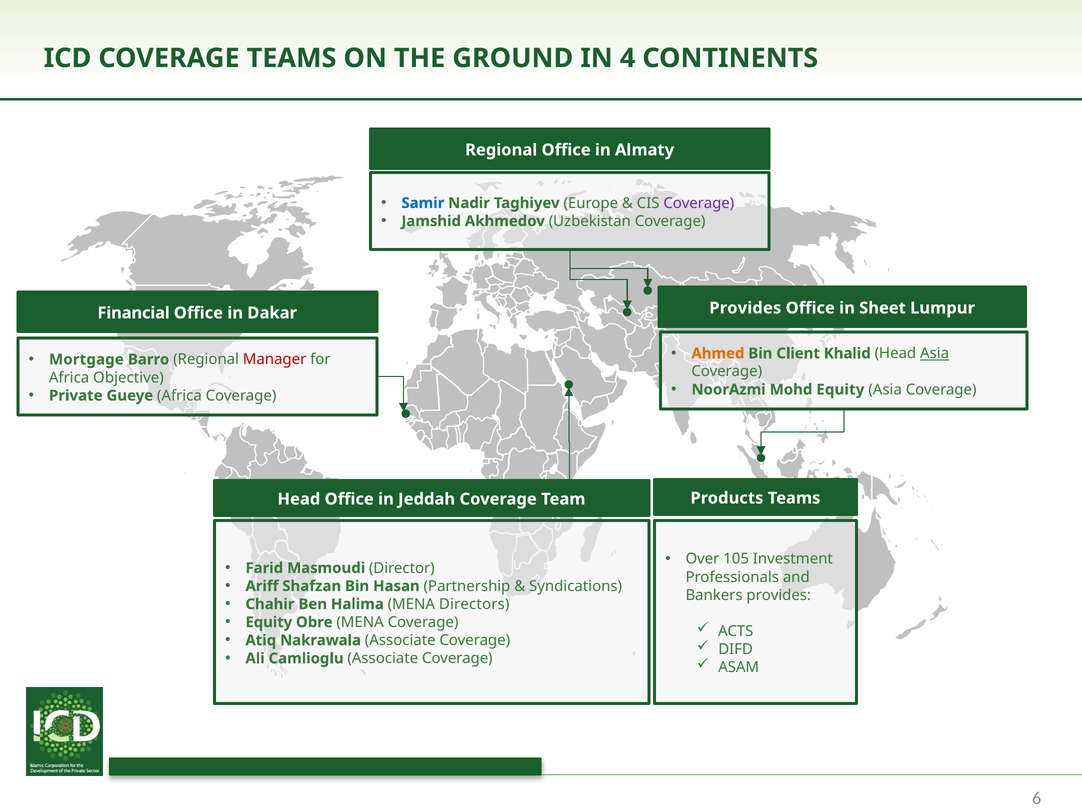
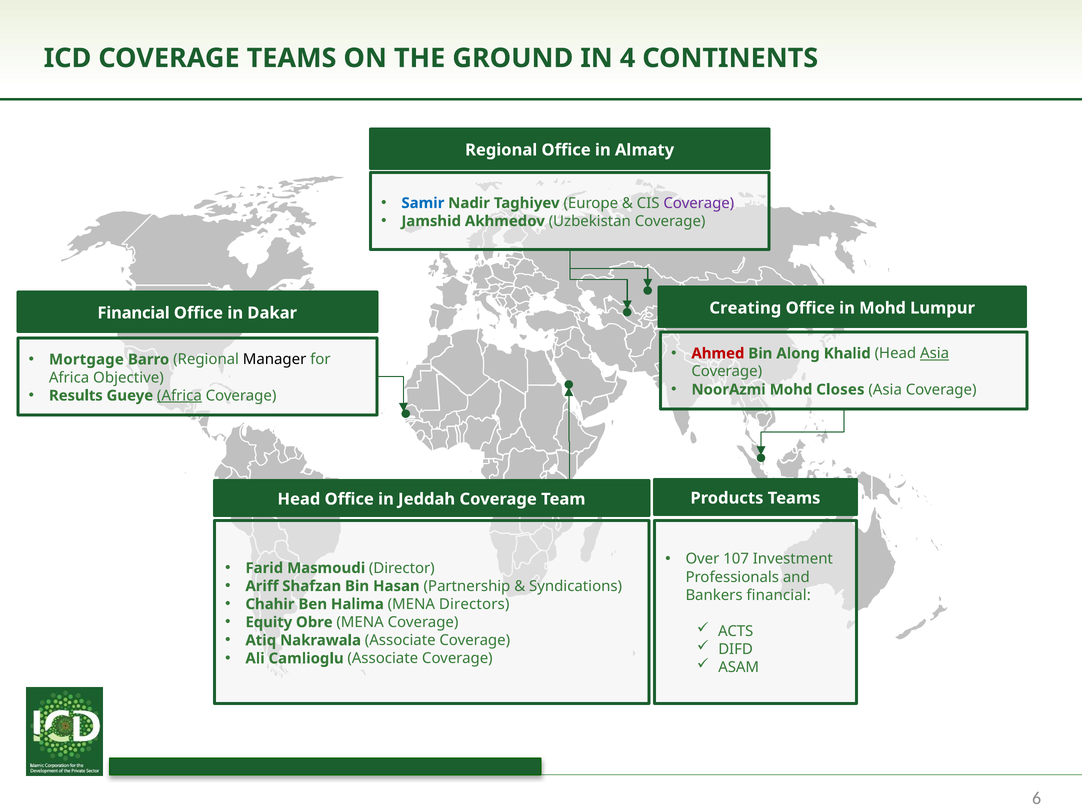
Provides at (745, 308): Provides -> Creating
in Sheet: Sheet -> Mohd
Ahmed colour: orange -> red
Client: Client -> Along
Manager colour: red -> black
Mohd Equity: Equity -> Closes
Private: Private -> Results
Africa at (179, 395) underline: none -> present
105: 105 -> 107
Bankers provides: provides -> financial
